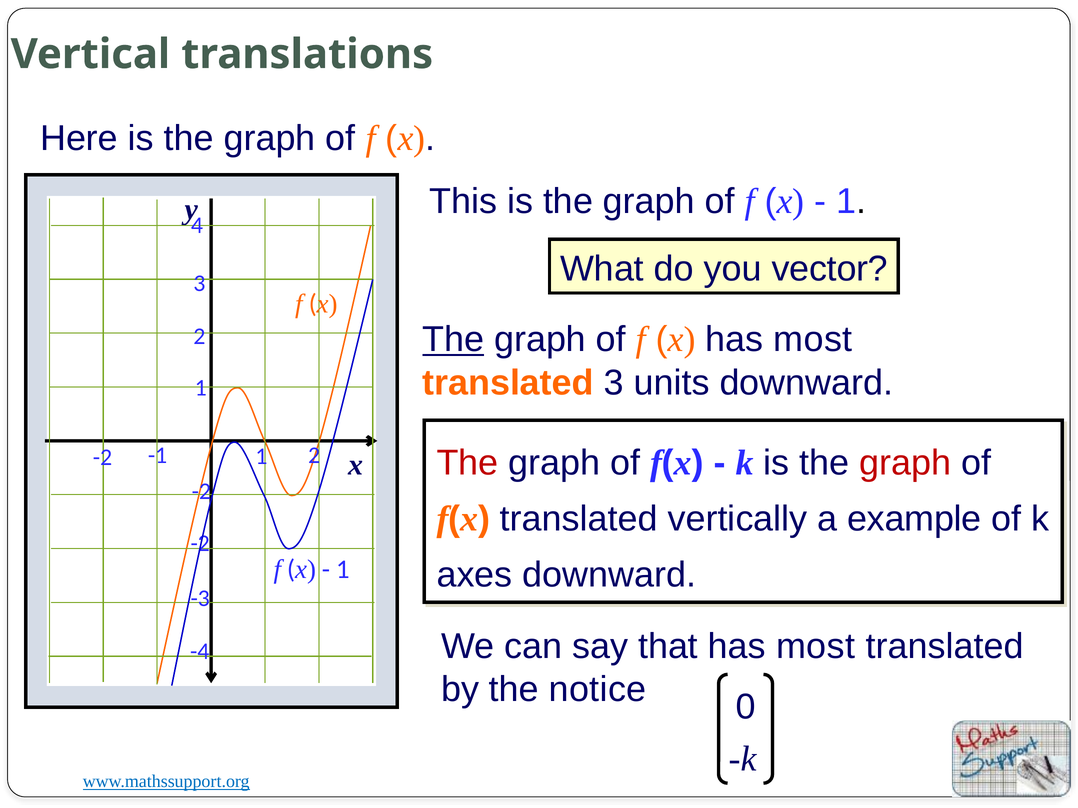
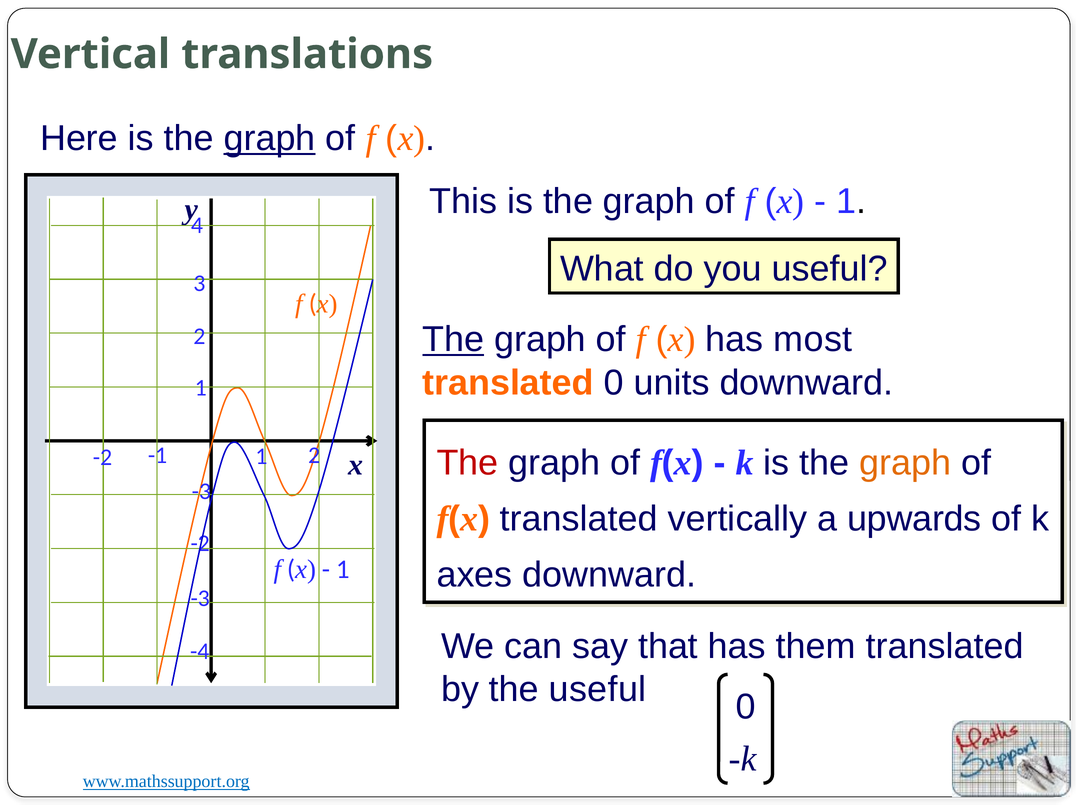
graph at (270, 139) underline: none -> present
you vector: vector -> useful
translated 3: 3 -> 0
graph at (905, 463) colour: red -> orange
-2 at (201, 492): -2 -> -3
example: example -> upwards
that has most: most -> them
the notice: notice -> useful
